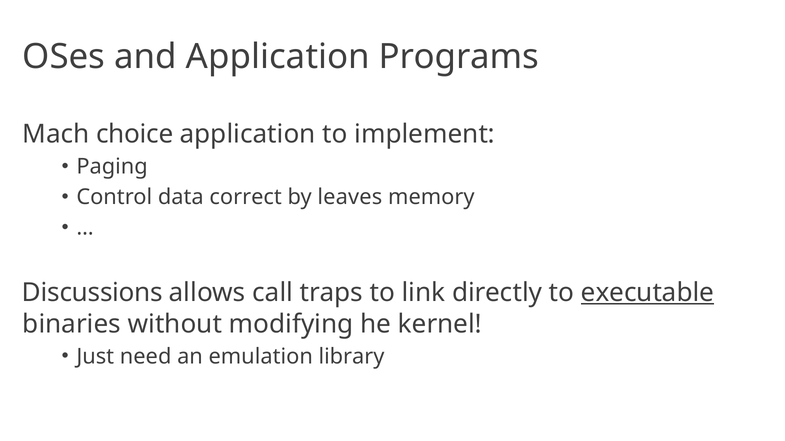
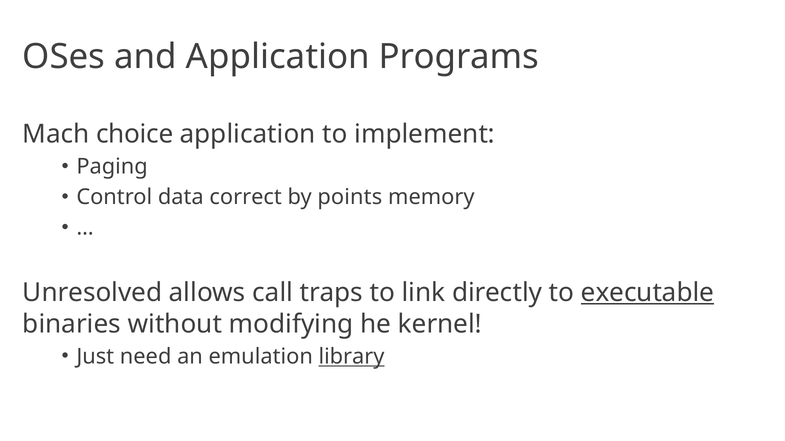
leaves: leaves -> points
Discussions: Discussions -> Unresolved
library underline: none -> present
